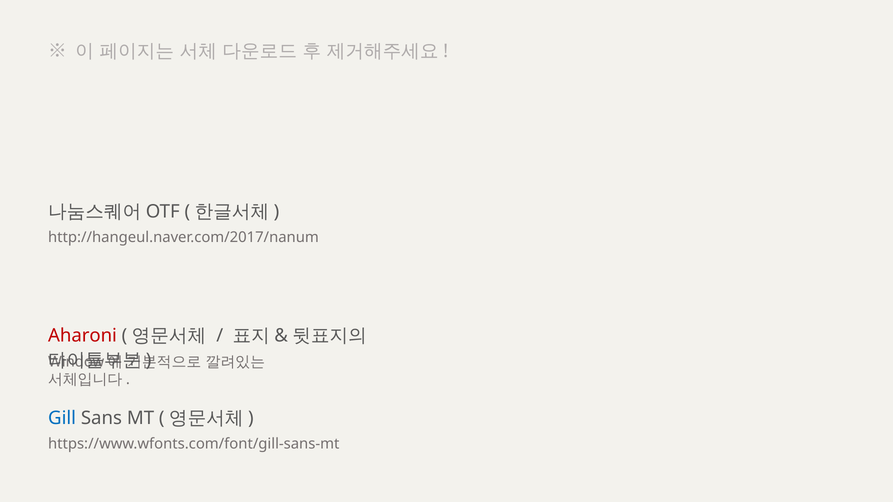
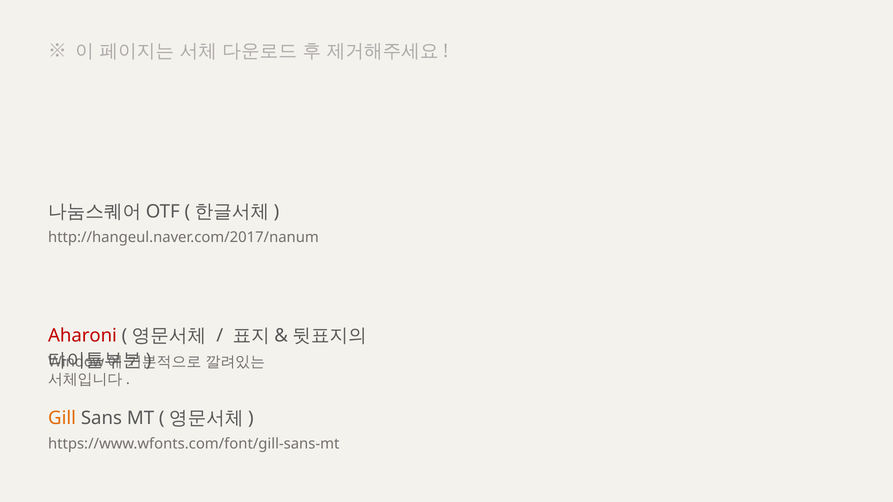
Gill colour: blue -> orange
